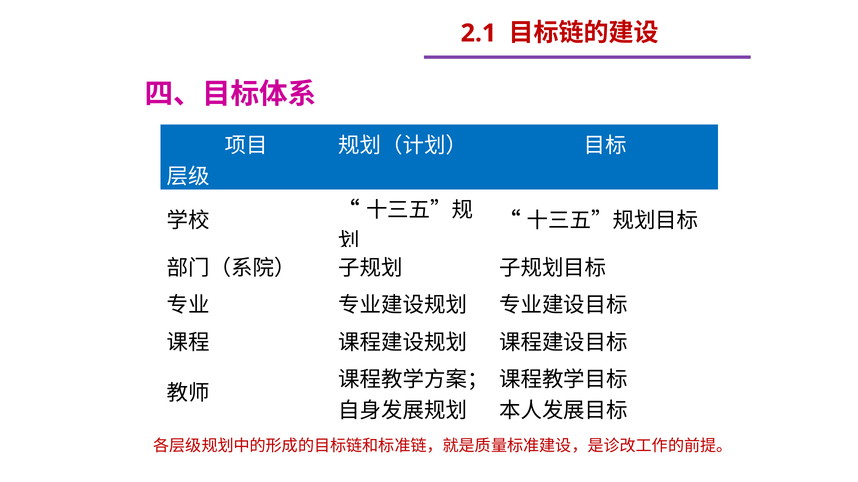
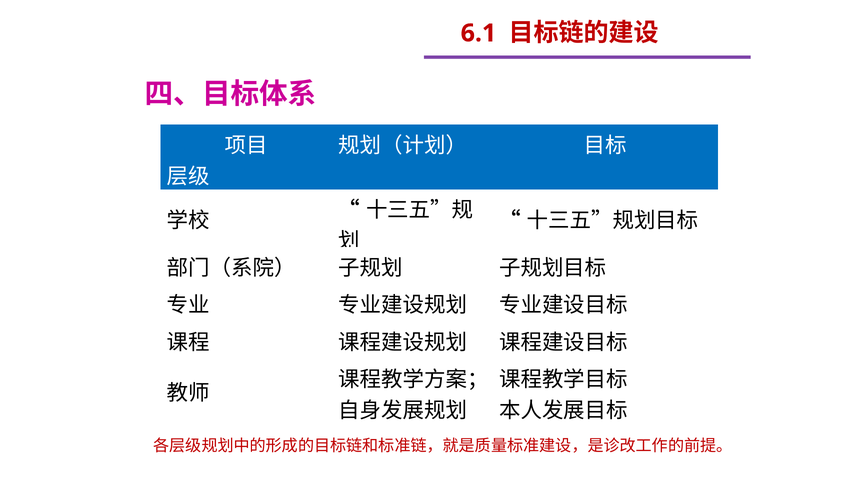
2.1: 2.1 -> 6.1
